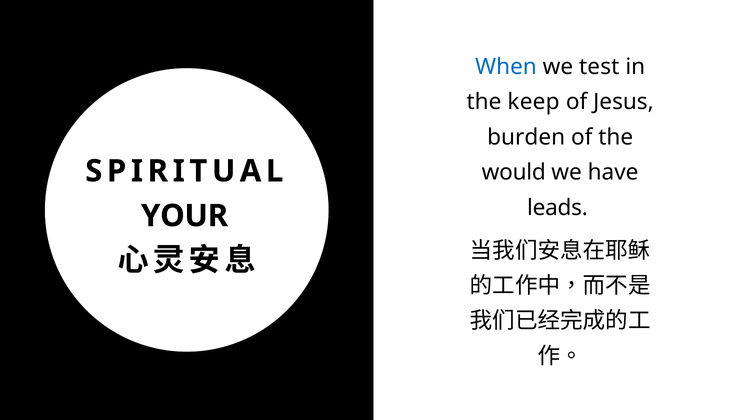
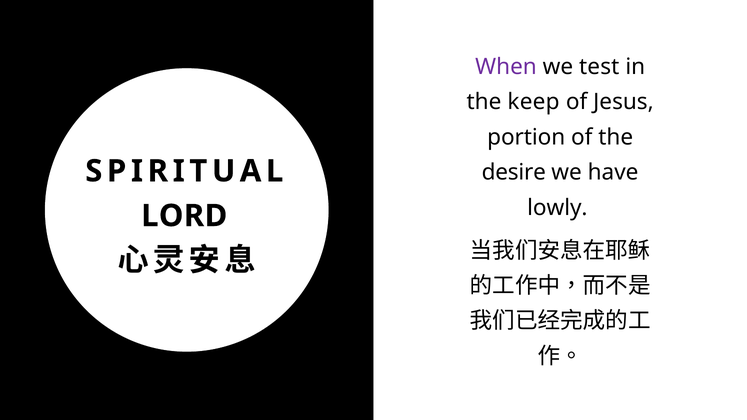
When colour: blue -> purple
burden: burden -> portion
would: would -> desire
leads: leads -> lowly
YOUR: YOUR -> LORD
